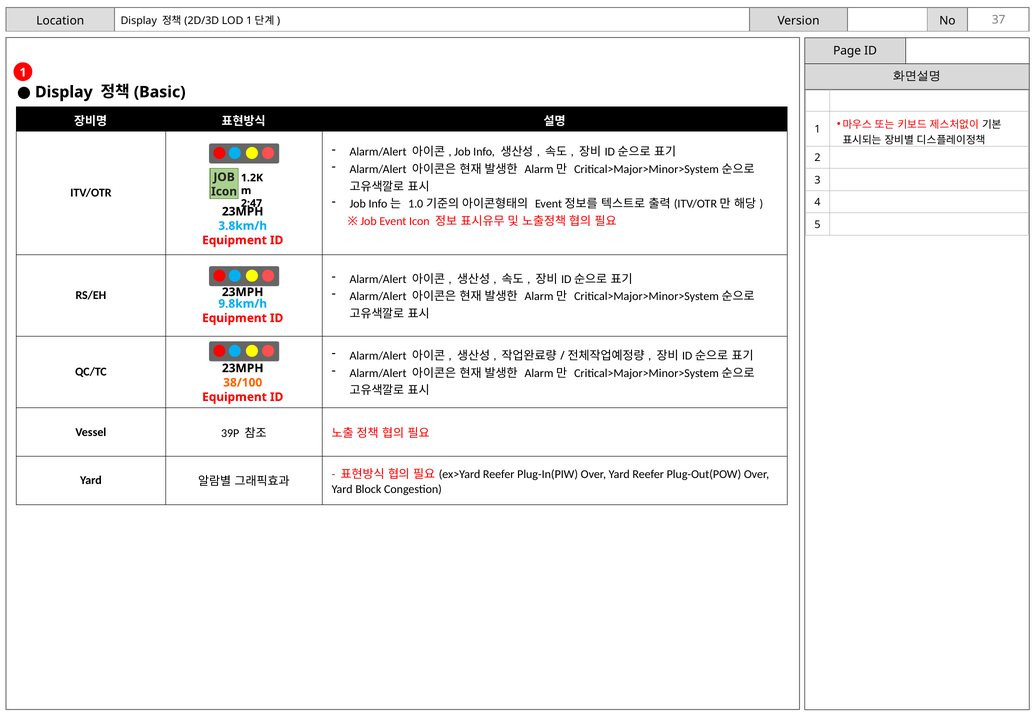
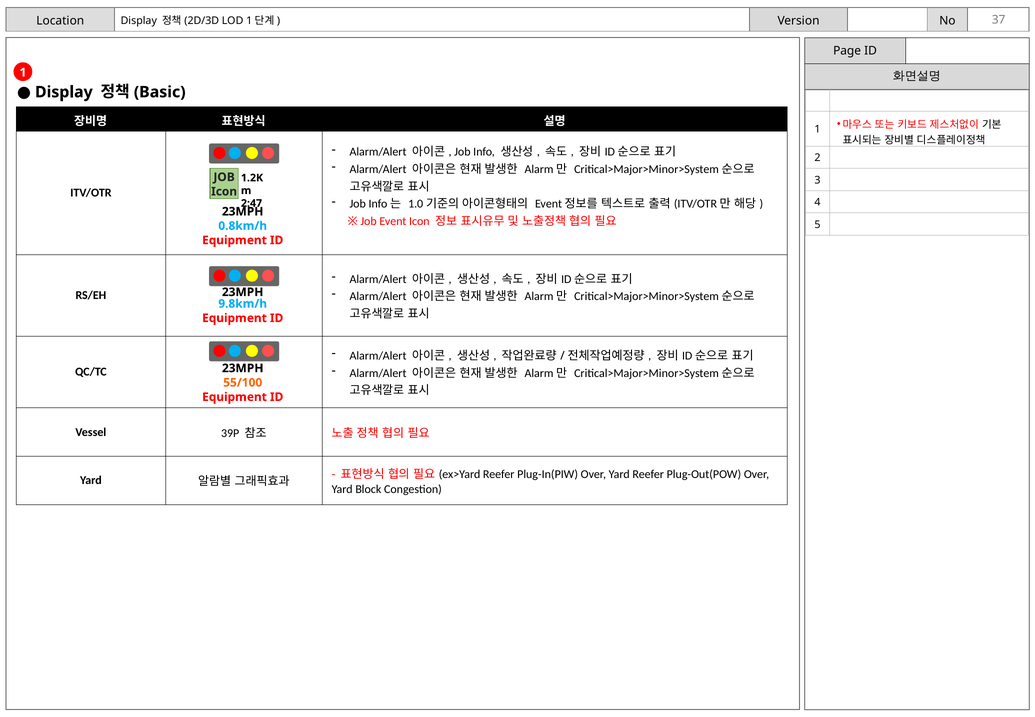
3.8km/h: 3.8km/h -> 0.8km/h
38/100: 38/100 -> 55/100
